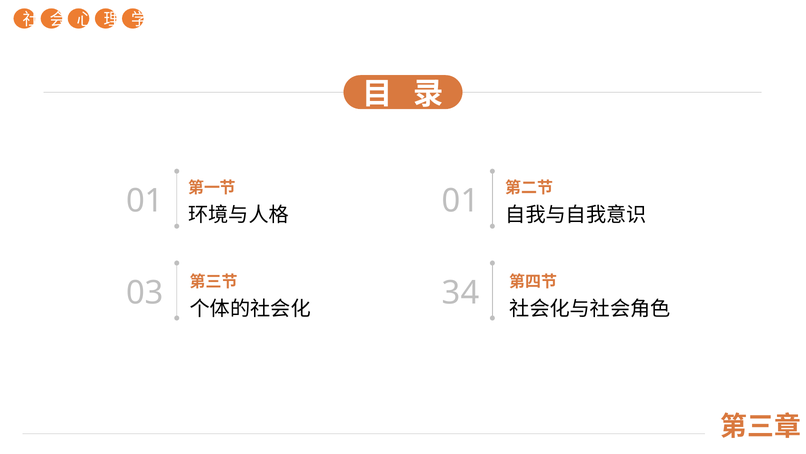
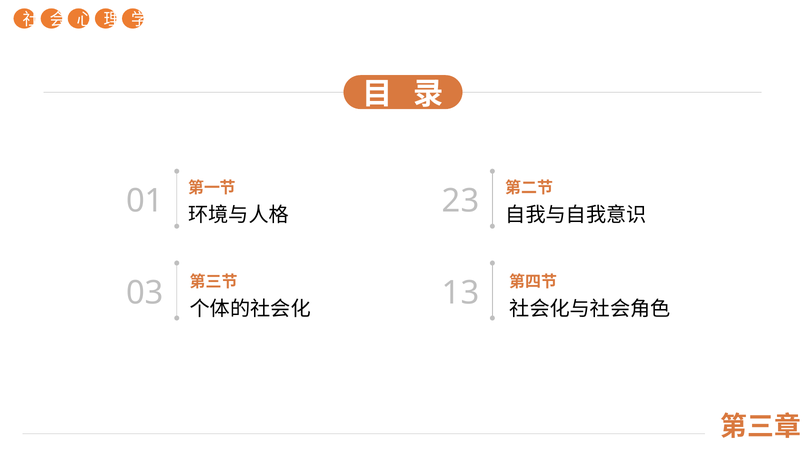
01 at (461, 201): 01 -> 23
34: 34 -> 13
